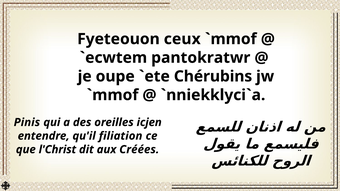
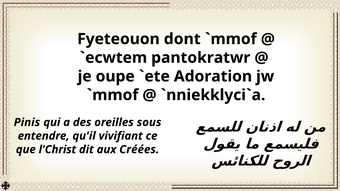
ceux: ceux -> dont
Chérubins: Chérubins -> Adoration
icjen: icjen -> sous
filiation: filiation -> vivifiant
